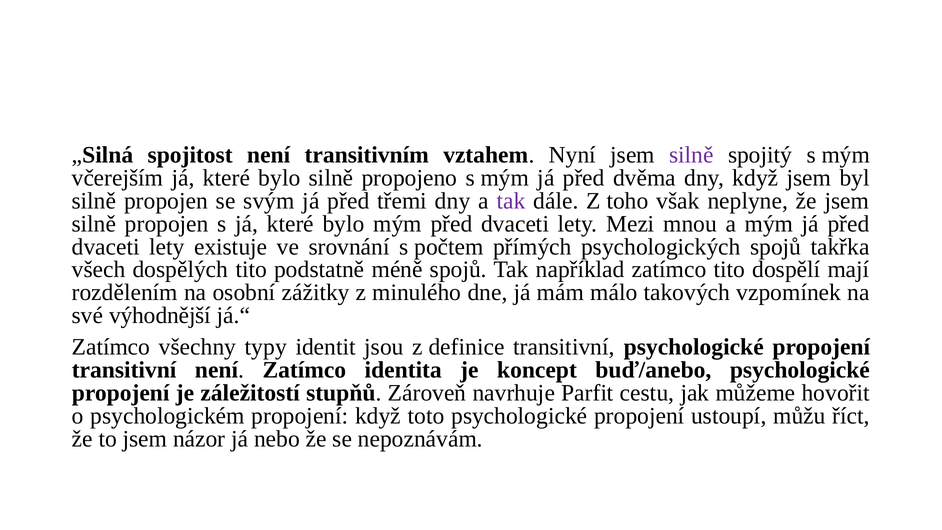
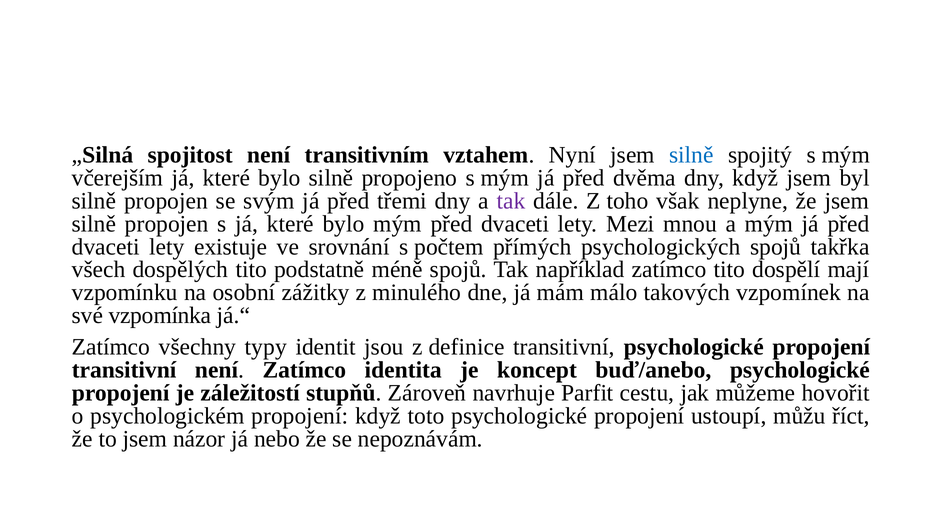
silně at (691, 155) colour: purple -> blue
rozdělením: rozdělením -> vzpomínku
výhodnější: výhodnější -> vzpomínka
